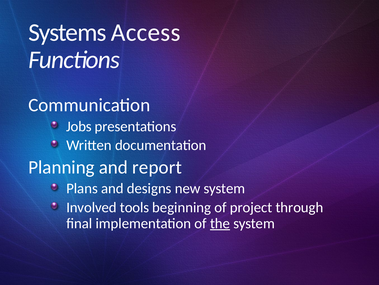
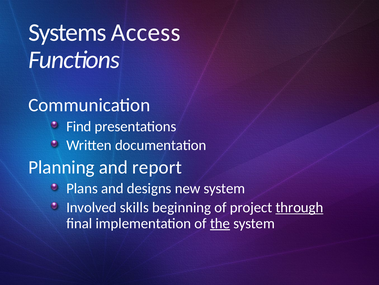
Jobs: Jobs -> Find
tools: tools -> skills
through underline: none -> present
